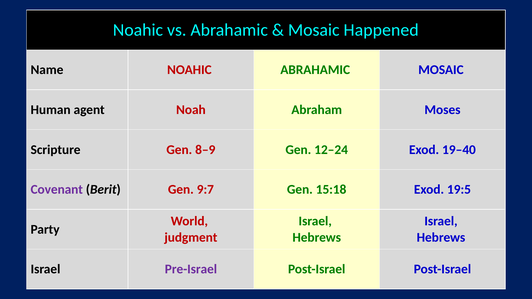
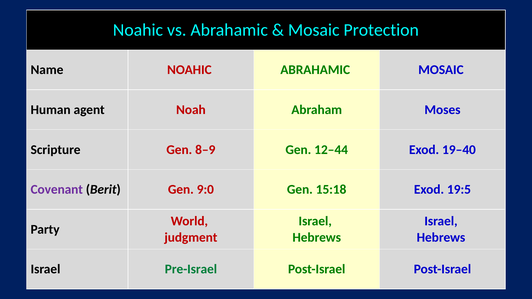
Happened: Happened -> Protection
12‒24: 12‒24 -> 12‒44
9:7: 9:7 -> 9:0
Pre-Israel colour: purple -> green
